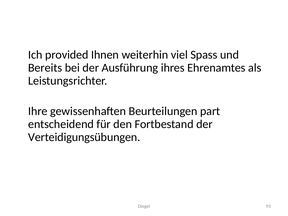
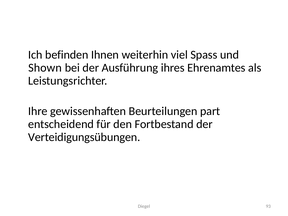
provided: provided -> befinden
Bereits: Bereits -> Shown
